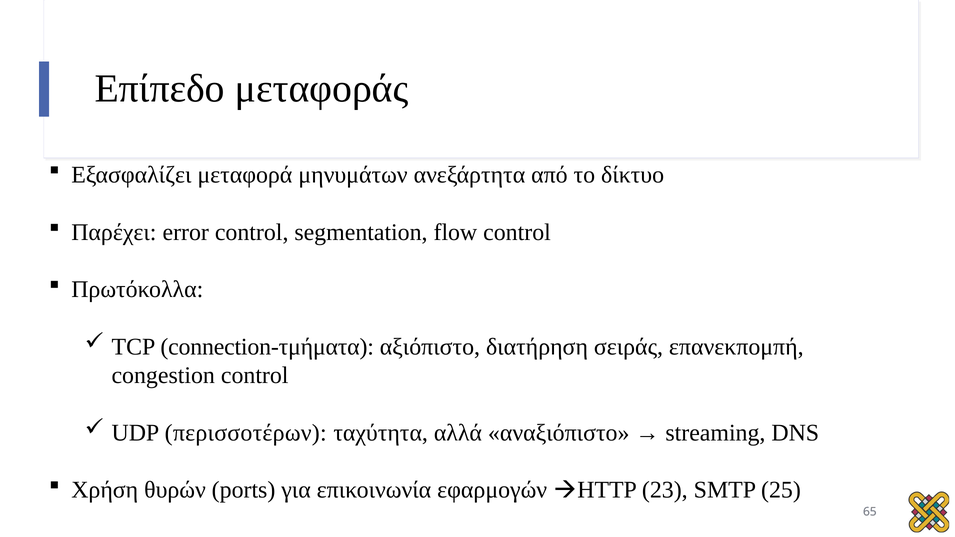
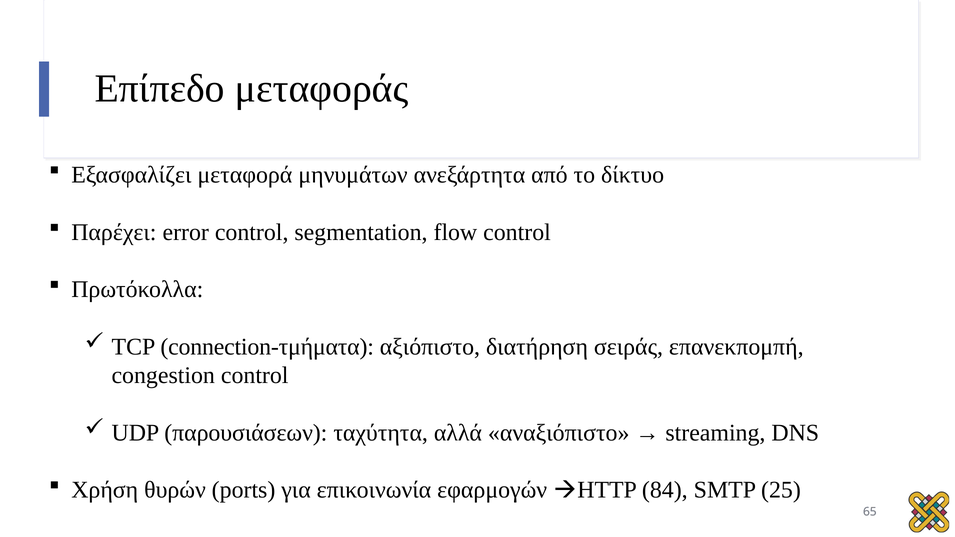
περισσοτέρων: περισσοτέρων -> παρουσιάσεων
23: 23 -> 84
